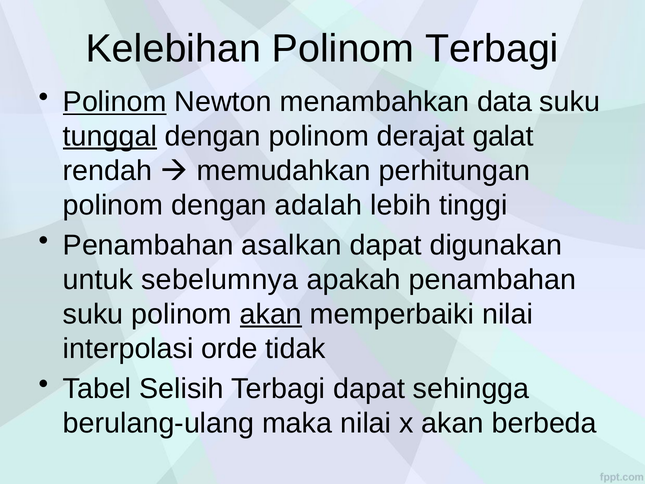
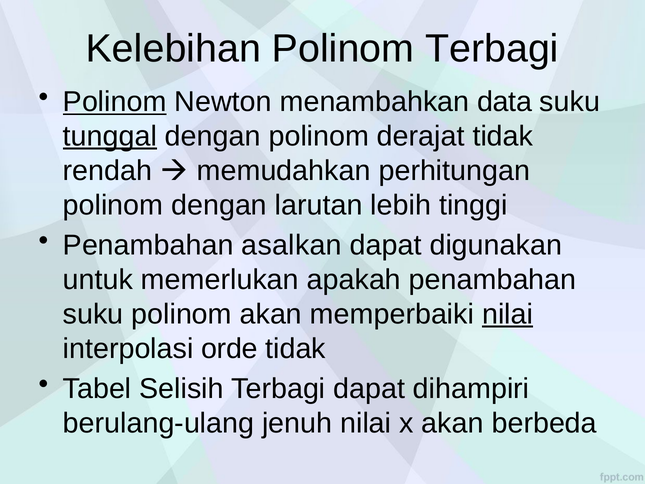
derajat galat: galat -> tidak
adalah: adalah -> larutan
sebelumnya: sebelumnya -> memerlukan
akan at (271, 314) underline: present -> none
nilai at (508, 314) underline: none -> present
sehingga: sehingga -> dihampiri
maka: maka -> jenuh
